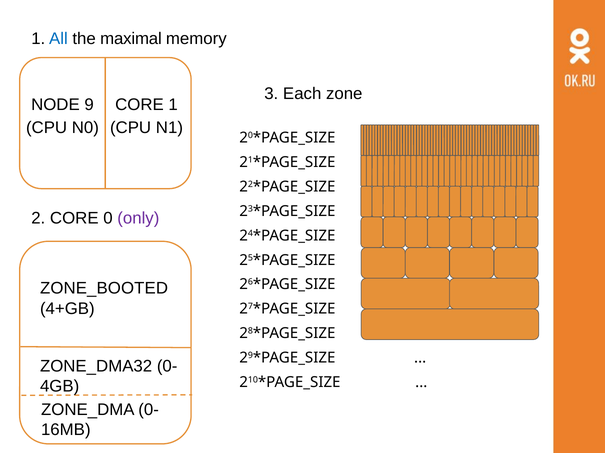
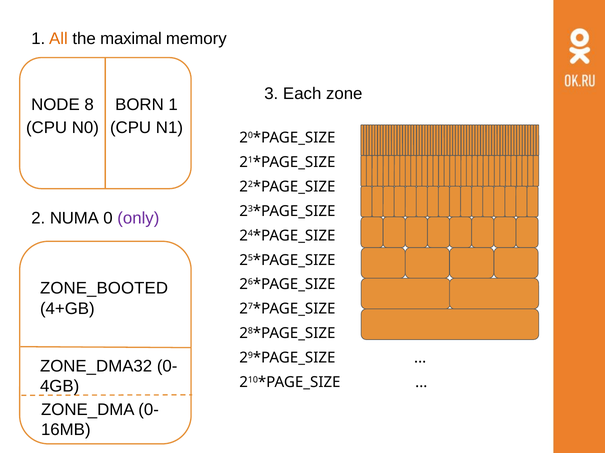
All colour: blue -> orange
9: 9 -> 8
CORE at (139, 105): CORE -> BORN
2 CORE: CORE -> NUMA
